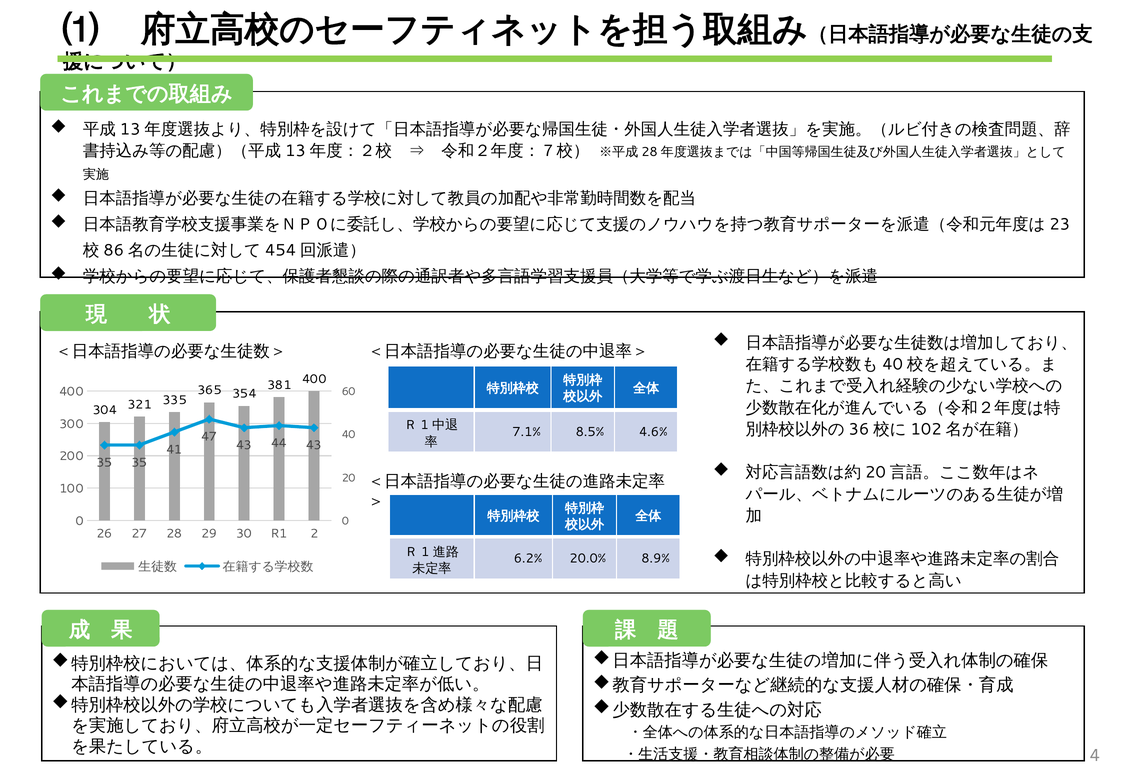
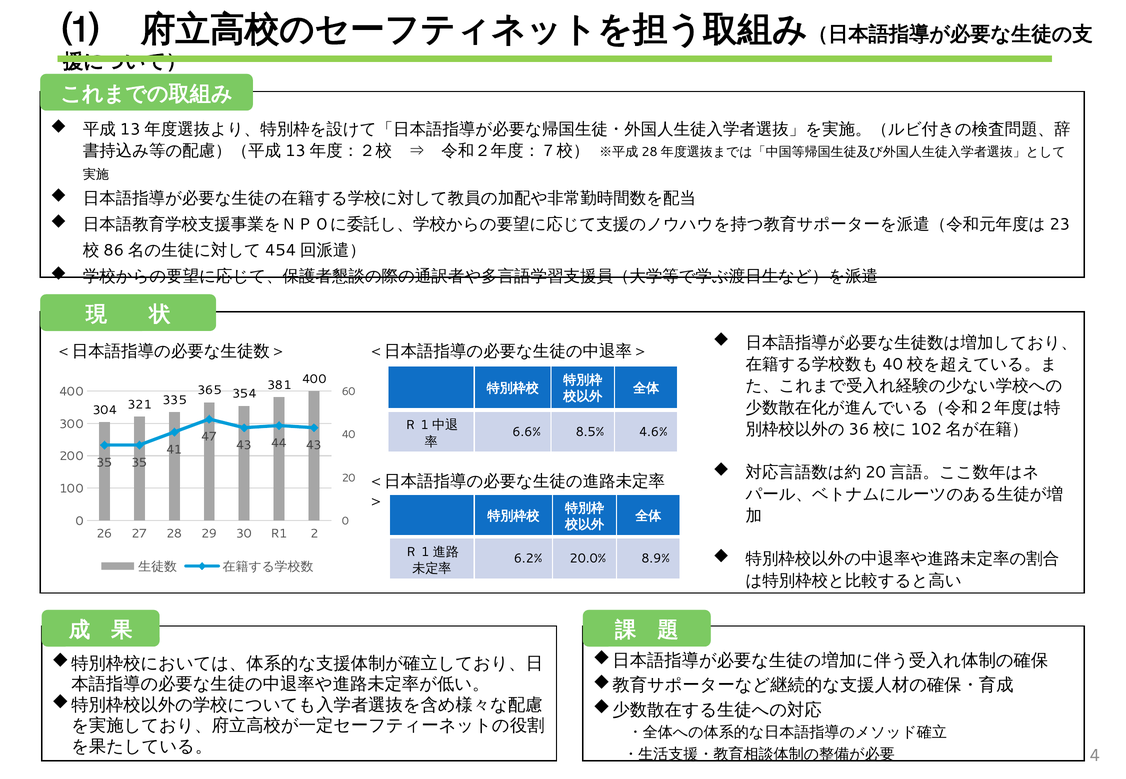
7.1%: 7.1% -> 6.6%
